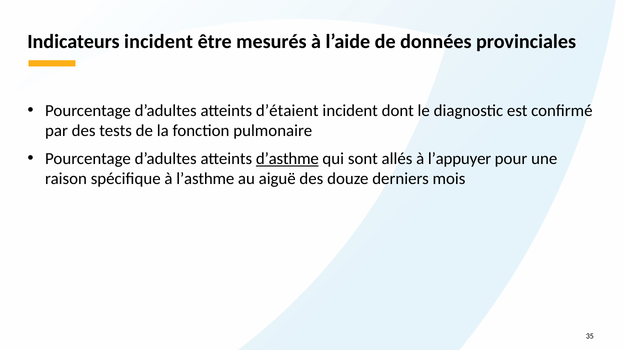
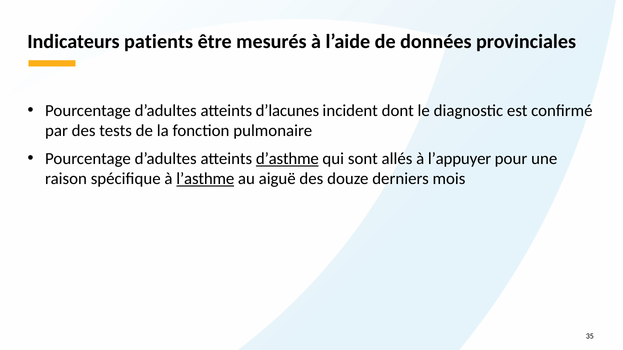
Indicateurs incident: incident -> patients
d’étaient: d’étaient -> d’lacunes
l’asthme underline: none -> present
